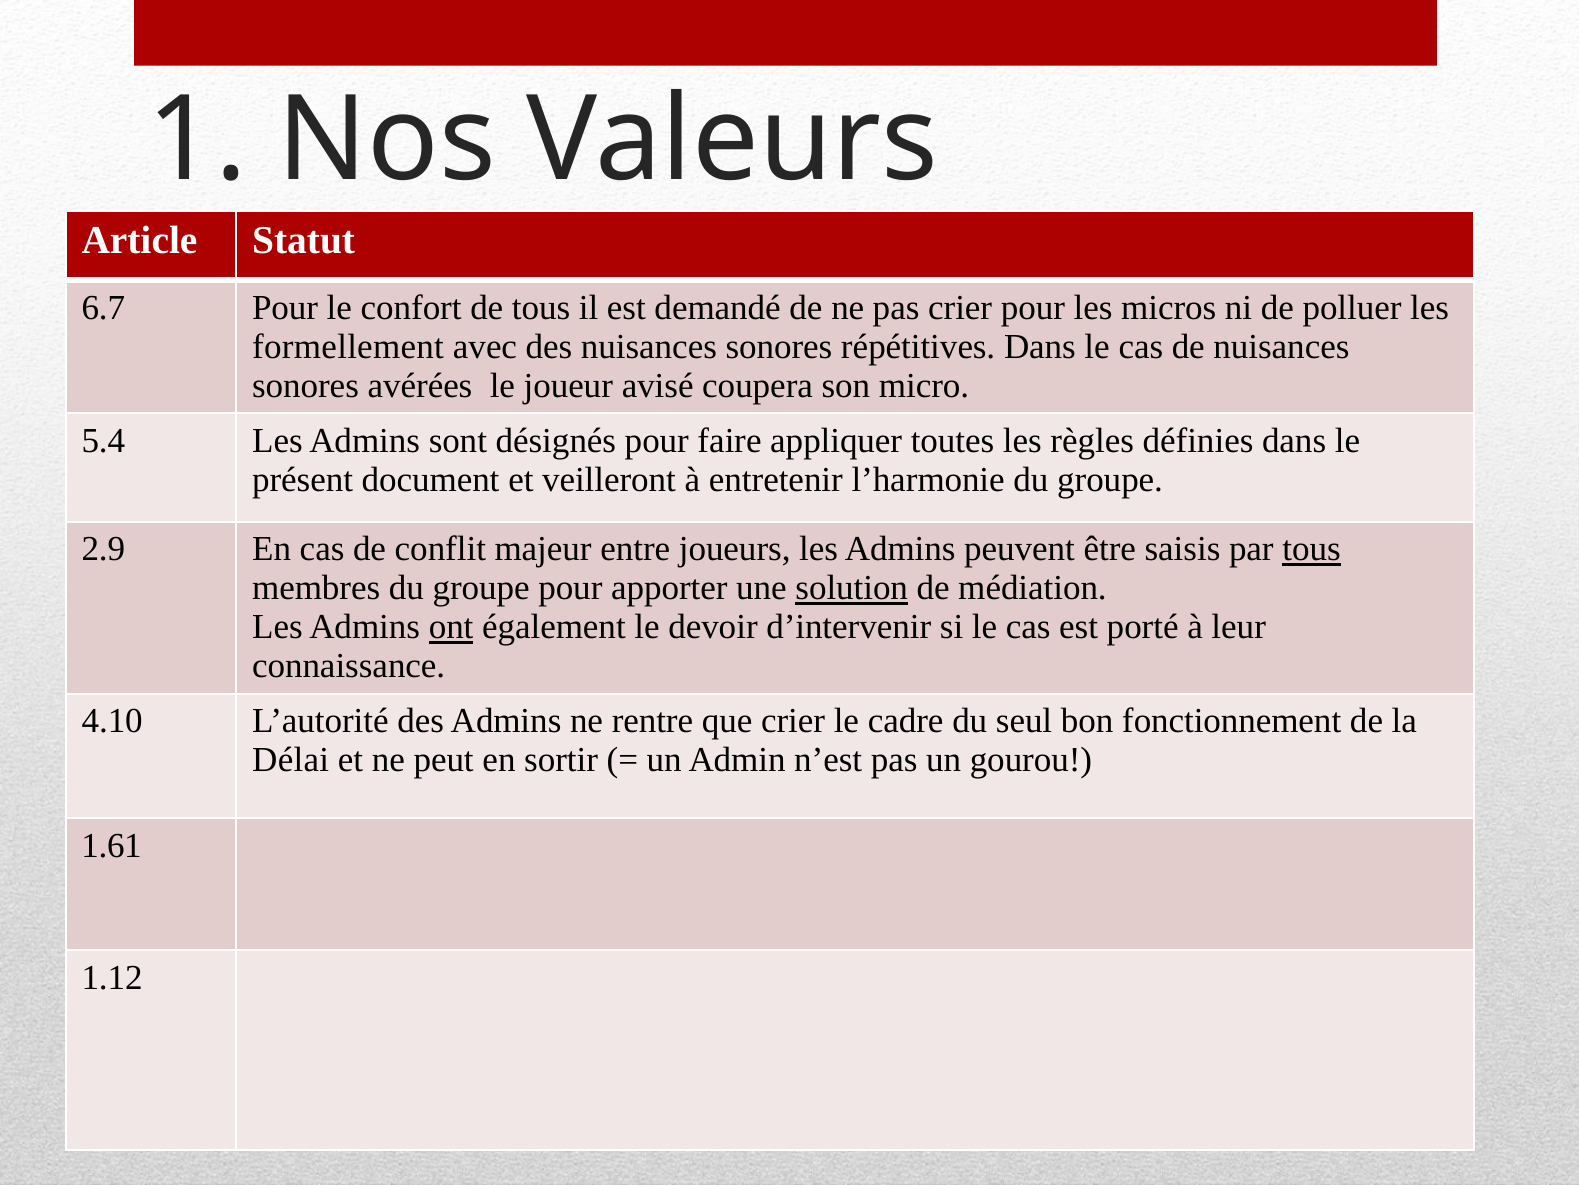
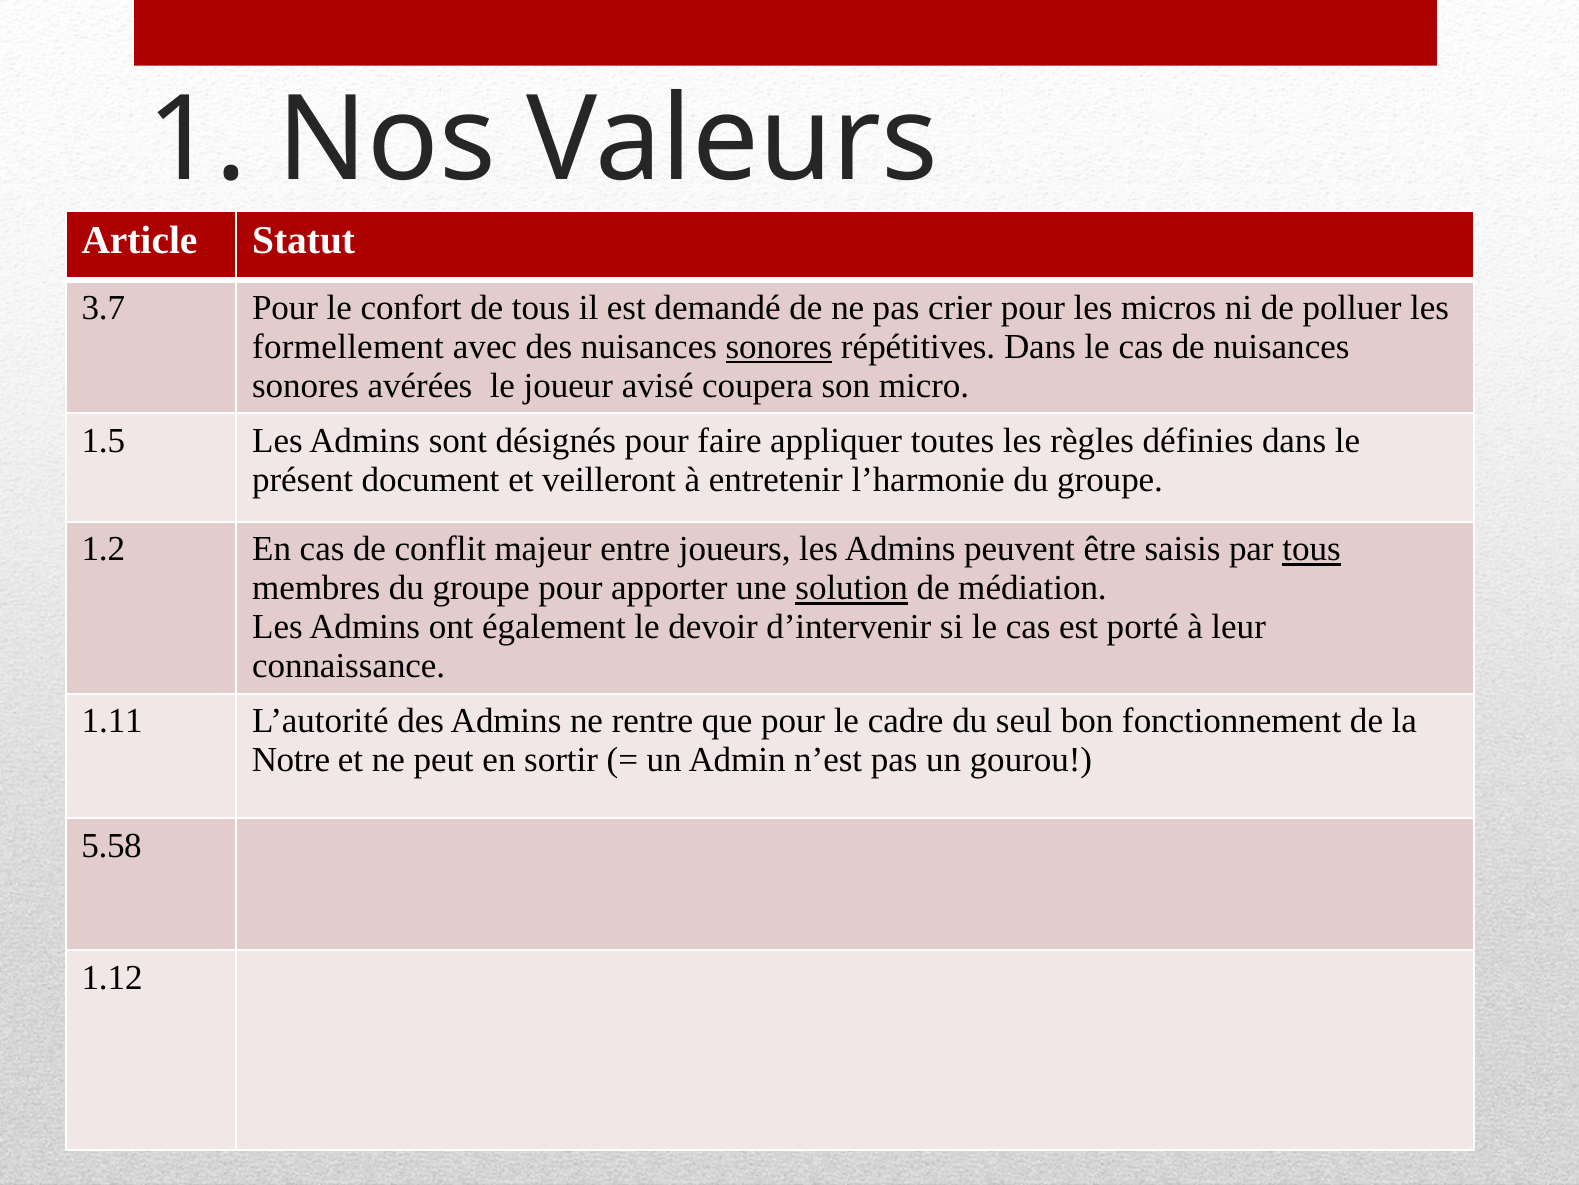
6.7: 6.7 -> 3.7
sonores at (779, 347) underline: none -> present
5.4: 5.4 -> 1.5
2.9: 2.9 -> 1.2
ont underline: present -> none
4.10: 4.10 -> 1.11
que crier: crier -> pour
Délai: Délai -> Notre
1.61: 1.61 -> 5.58
